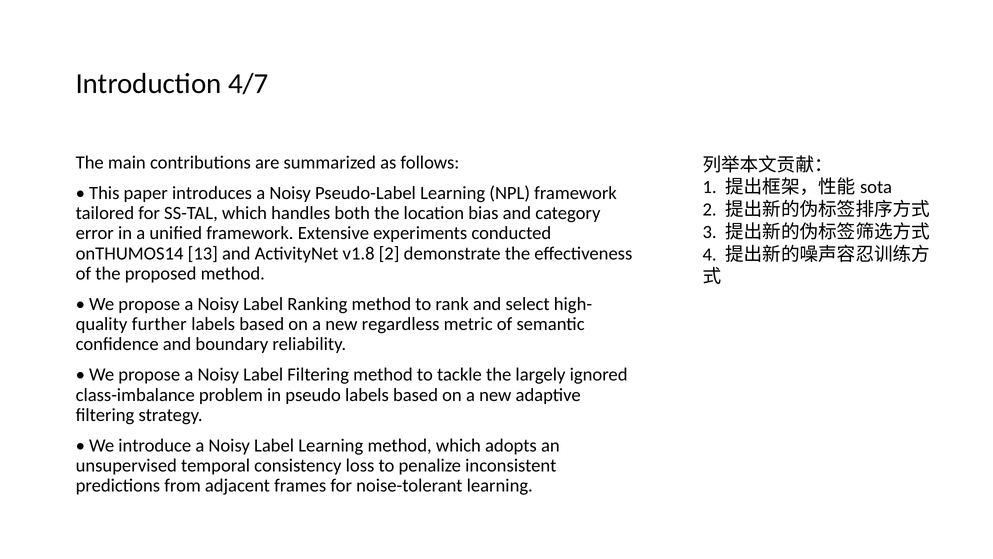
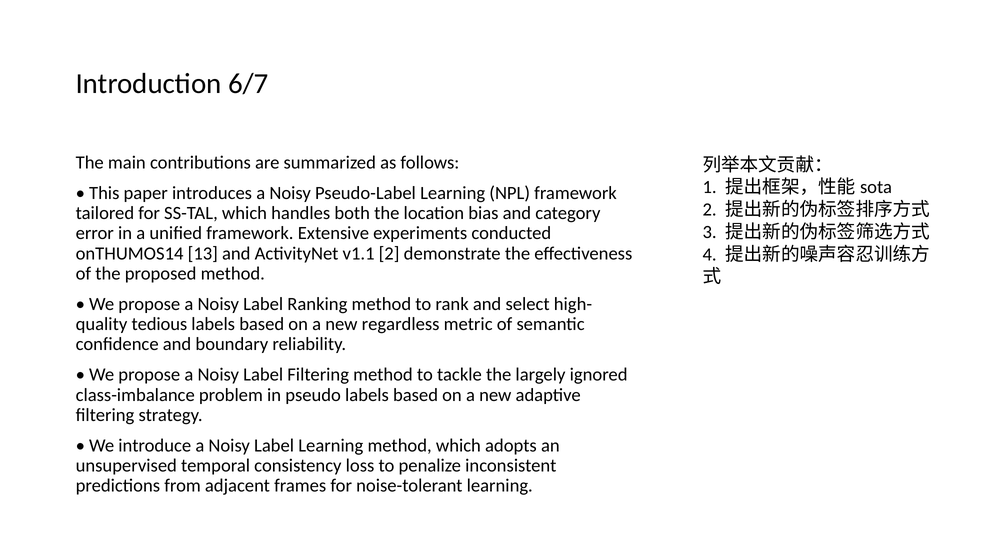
4/7: 4/7 -> 6/7
v1.8: v1.8 -> v1.1
further: further -> tedious
